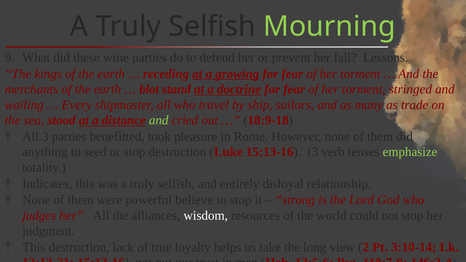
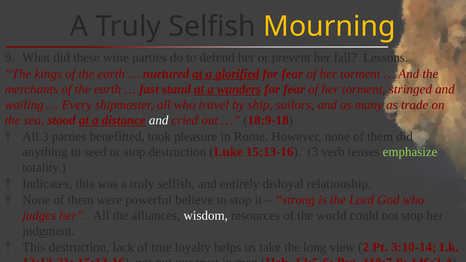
Mourning colour: light green -> yellow
receding: receding -> nurtured
growing: growing -> glorified
blot: blot -> fast
doctrine: doctrine -> wanders
and at (159, 120) colour: light green -> white
